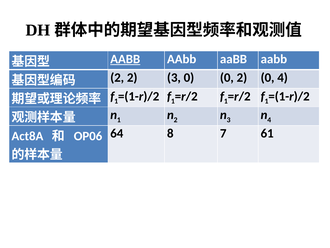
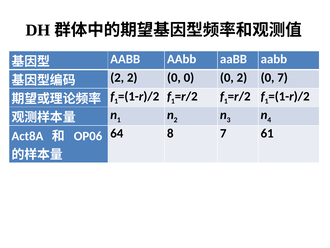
AABB at (125, 59) underline: present -> none
2 2 3: 3 -> 0
0 4: 4 -> 7
